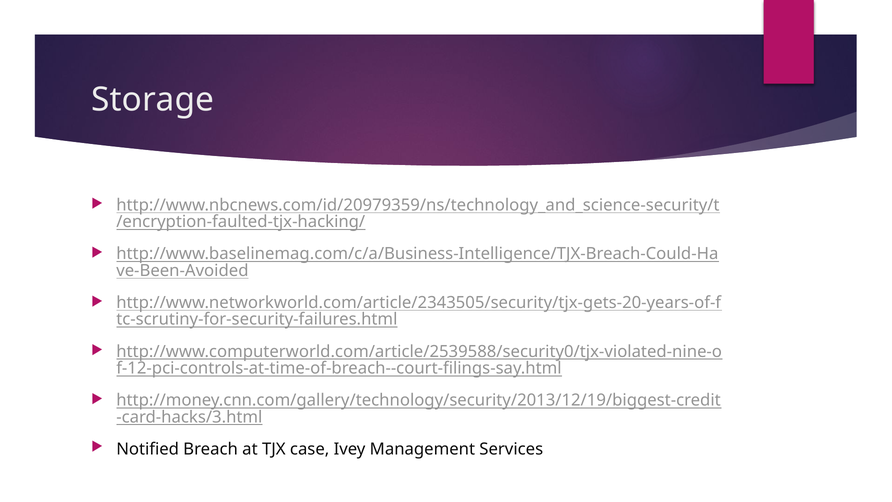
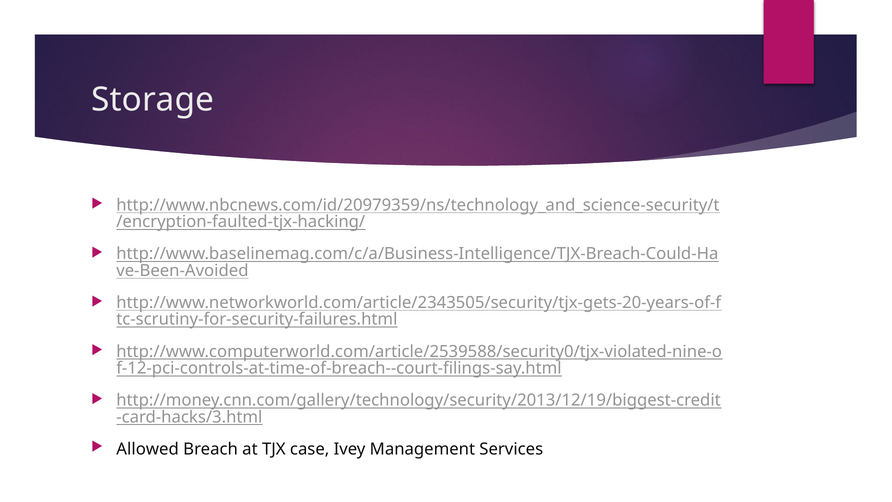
Notified: Notified -> Allowed
